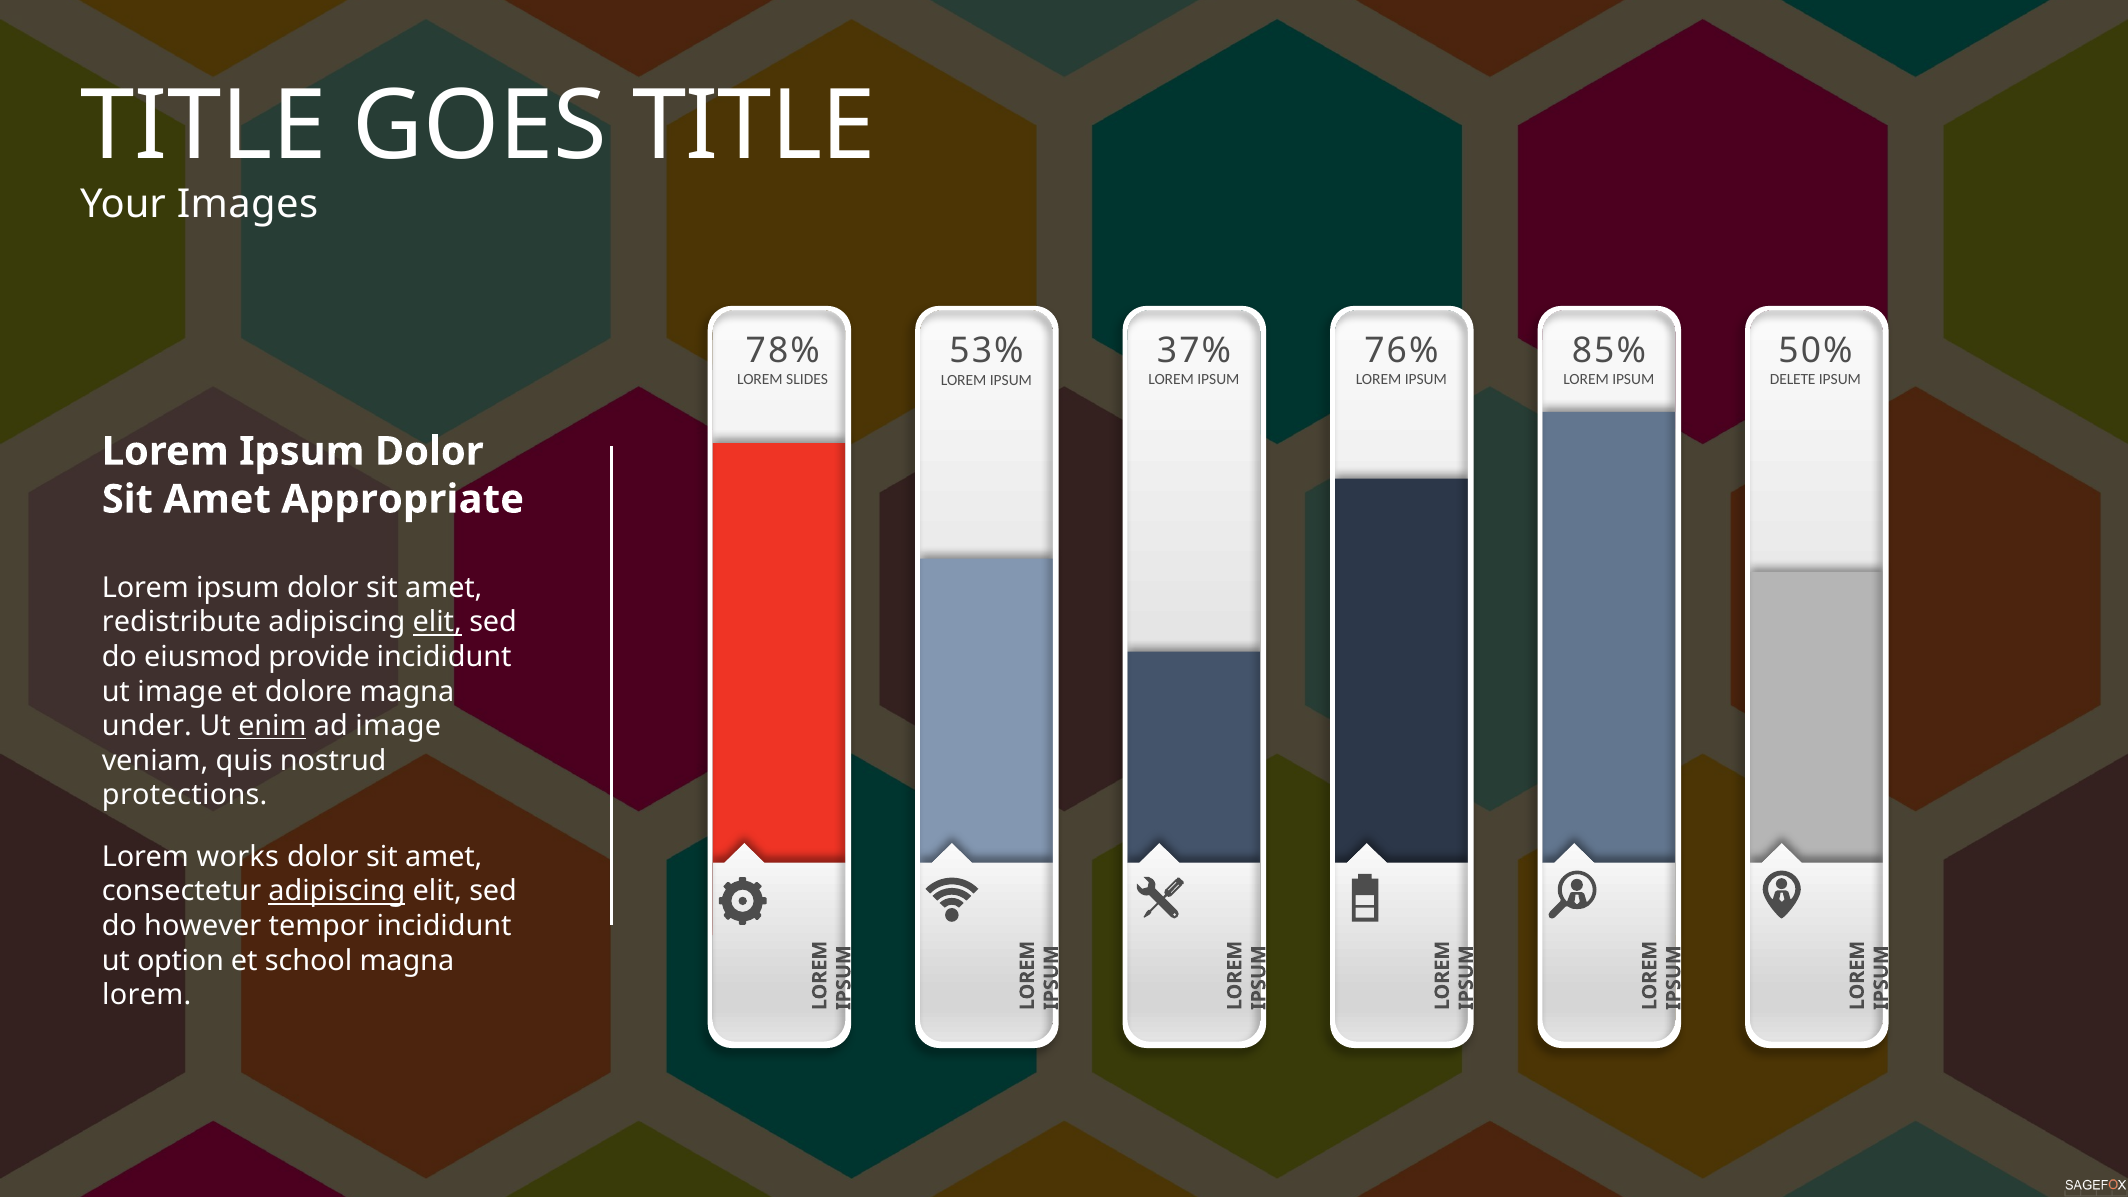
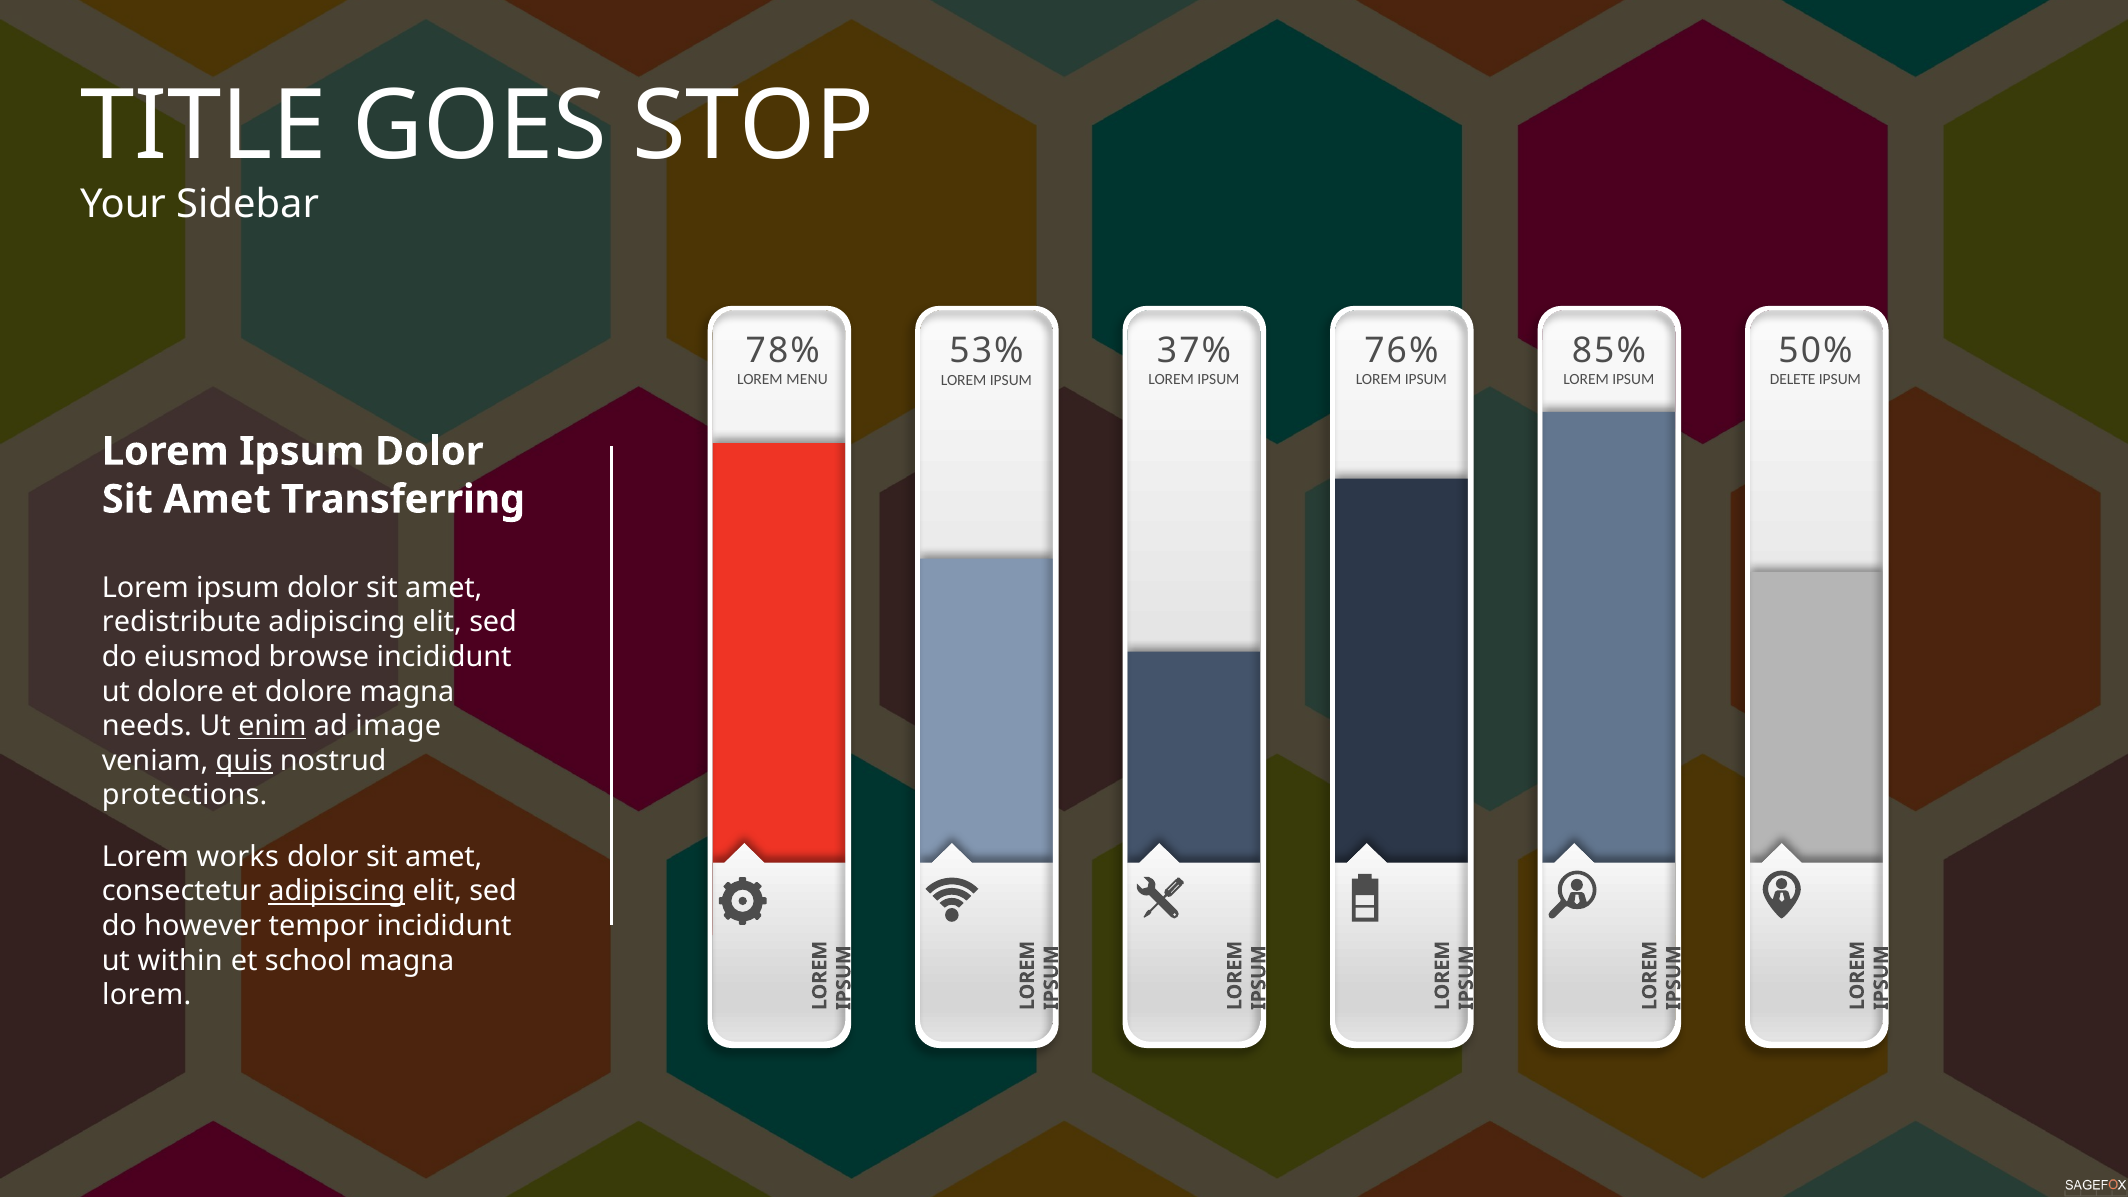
GOES TITLE: TITLE -> STOP
Images: Images -> Sidebar
SLIDES: SLIDES -> MENU
Appropriate: Appropriate -> Transferring
elit at (437, 622) underline: present -> none
provide: provide -> browse
ut image: image -> dolore
under: under -> needs
quis underline: none -> present
option: option -> within
